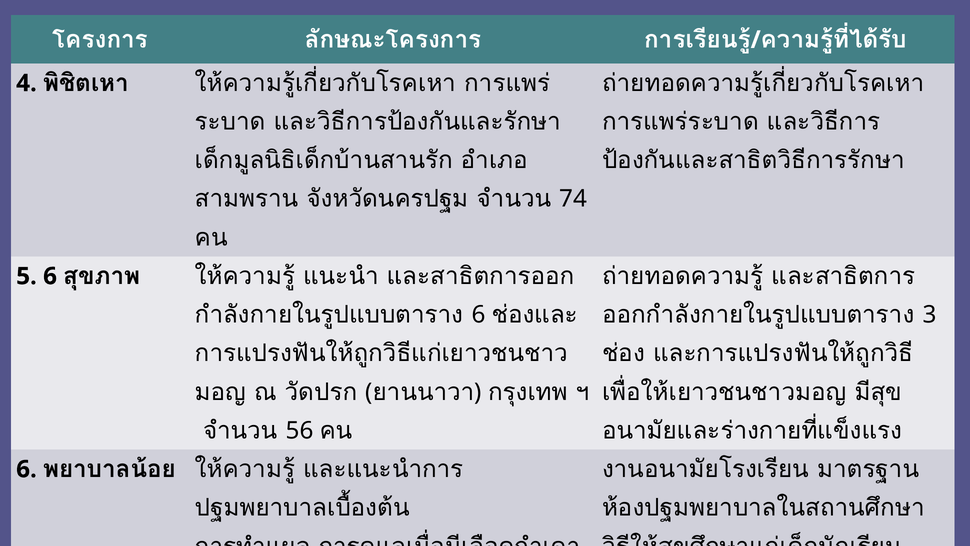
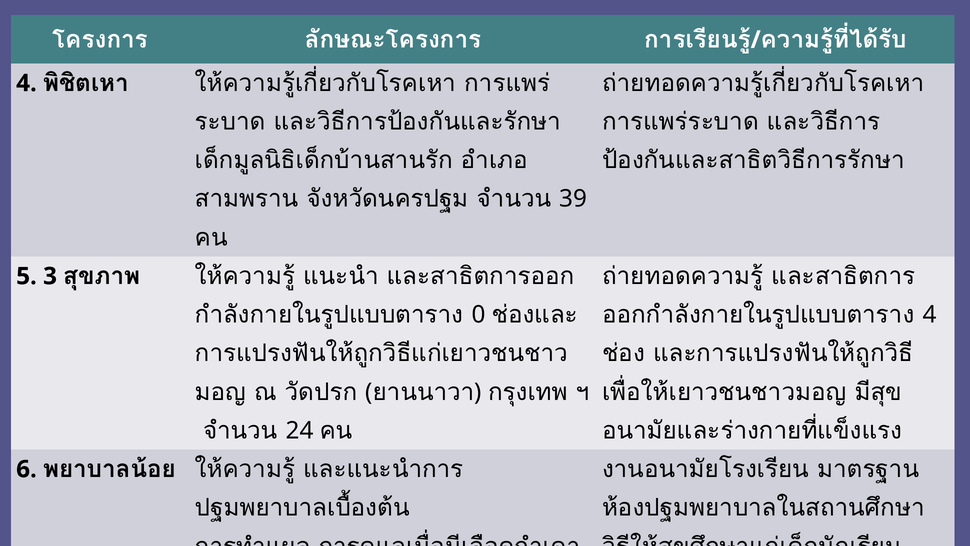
74: 74 -> 39
5 6: 6 -> 3
6 at (478, 315): 6 -> 0
3 at (930, 315): 3 -> 4
56: 56 -> 24
